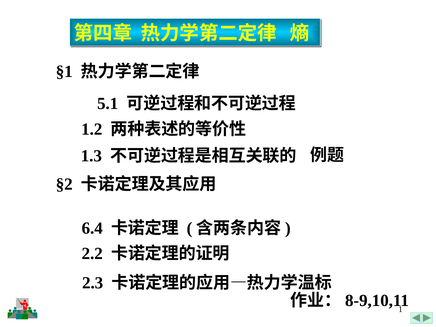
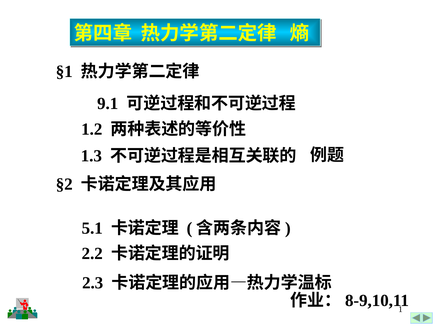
5.1: 5.1 -> 9.1
6.4: 6.4 -> 5.1
